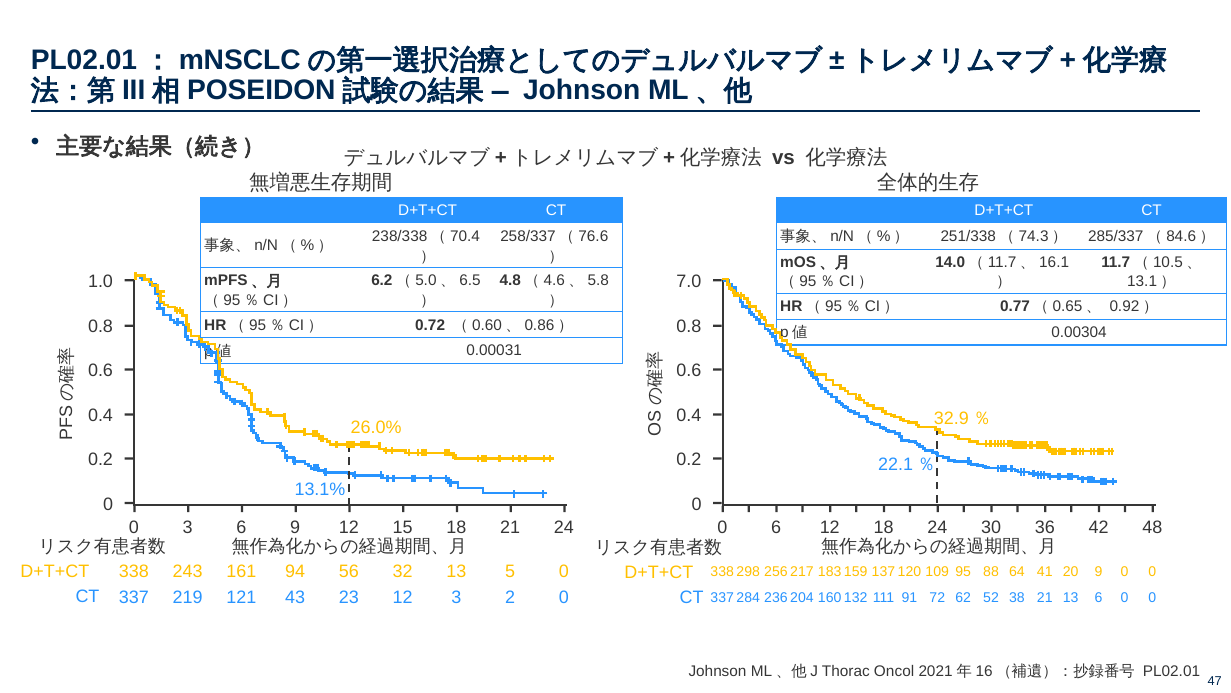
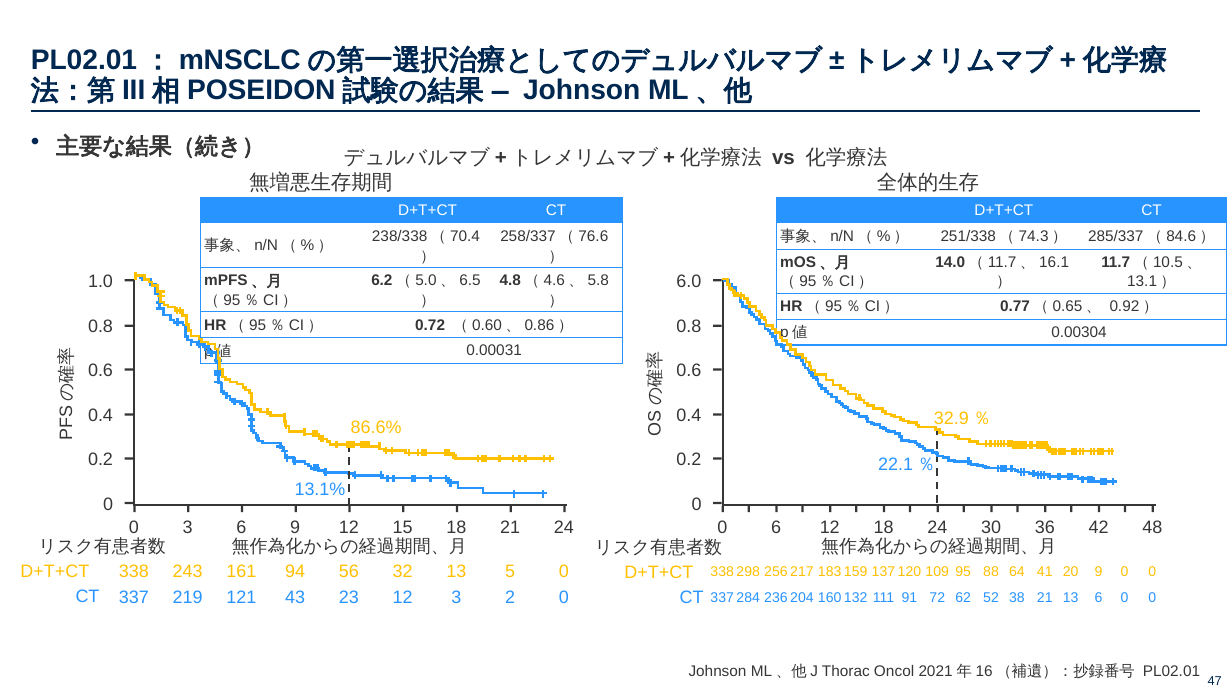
7.0: 7.0 -> 6.0
26.0%: 26.0% -> 86.6%
